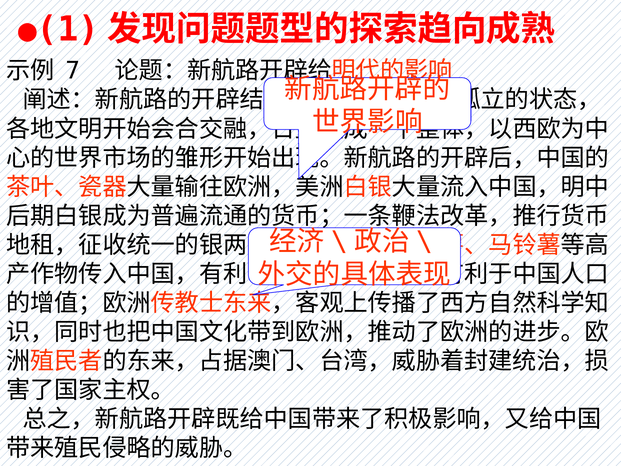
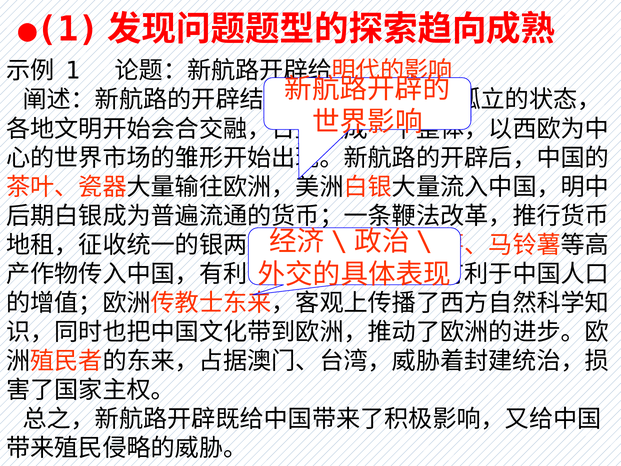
7 at (73, 71): 7 -> 1
